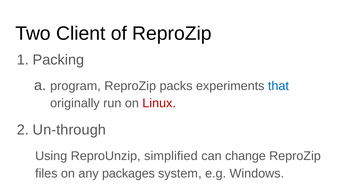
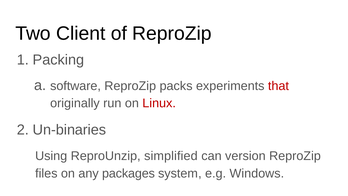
program: program -> software
that colour: blue -> red
Un-through: Un-through -> Un-binaries
change: change -> version
